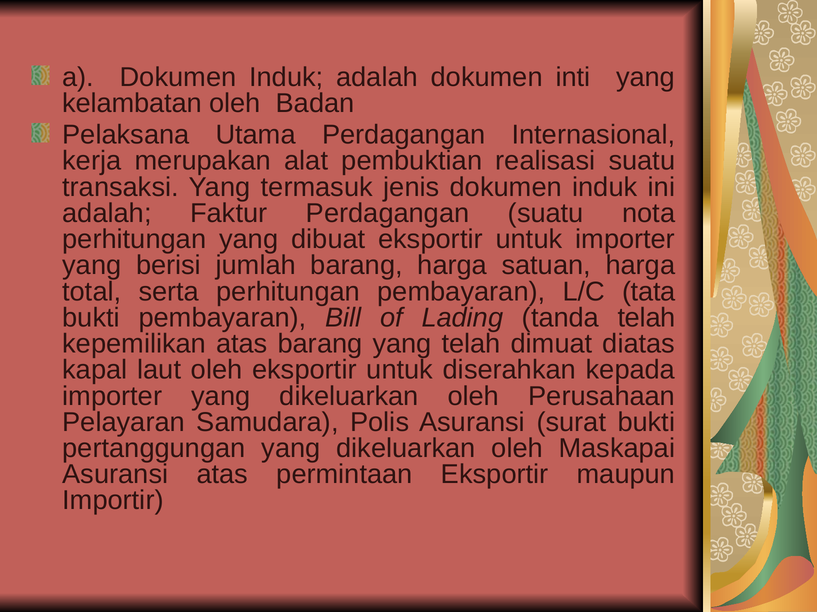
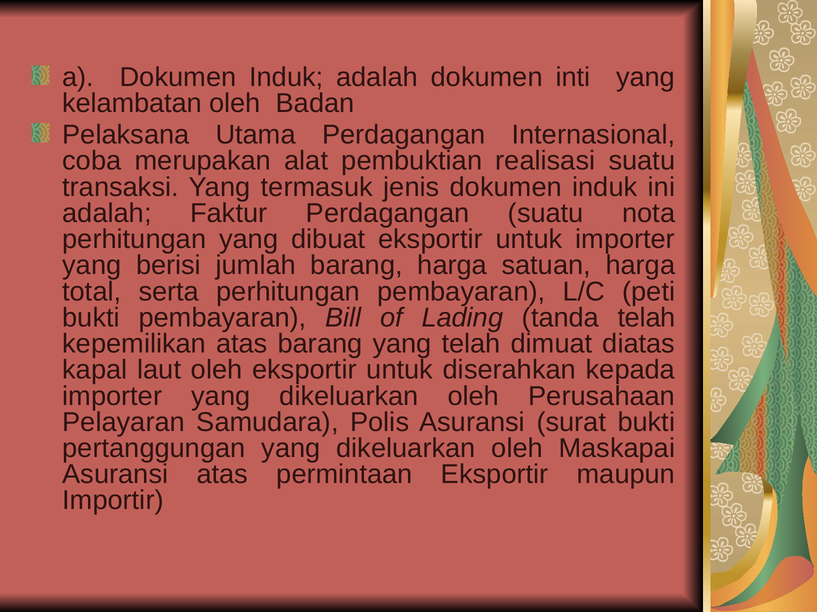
kerja: kerja -> coba
tata: tata -> peti
